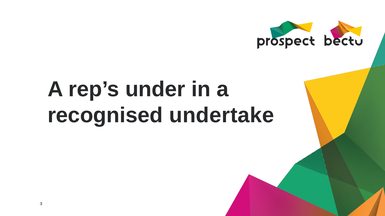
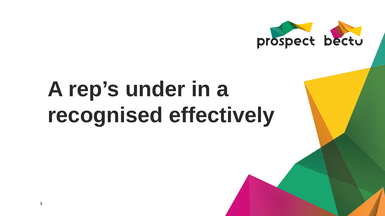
undertake: undertake -> effectively
